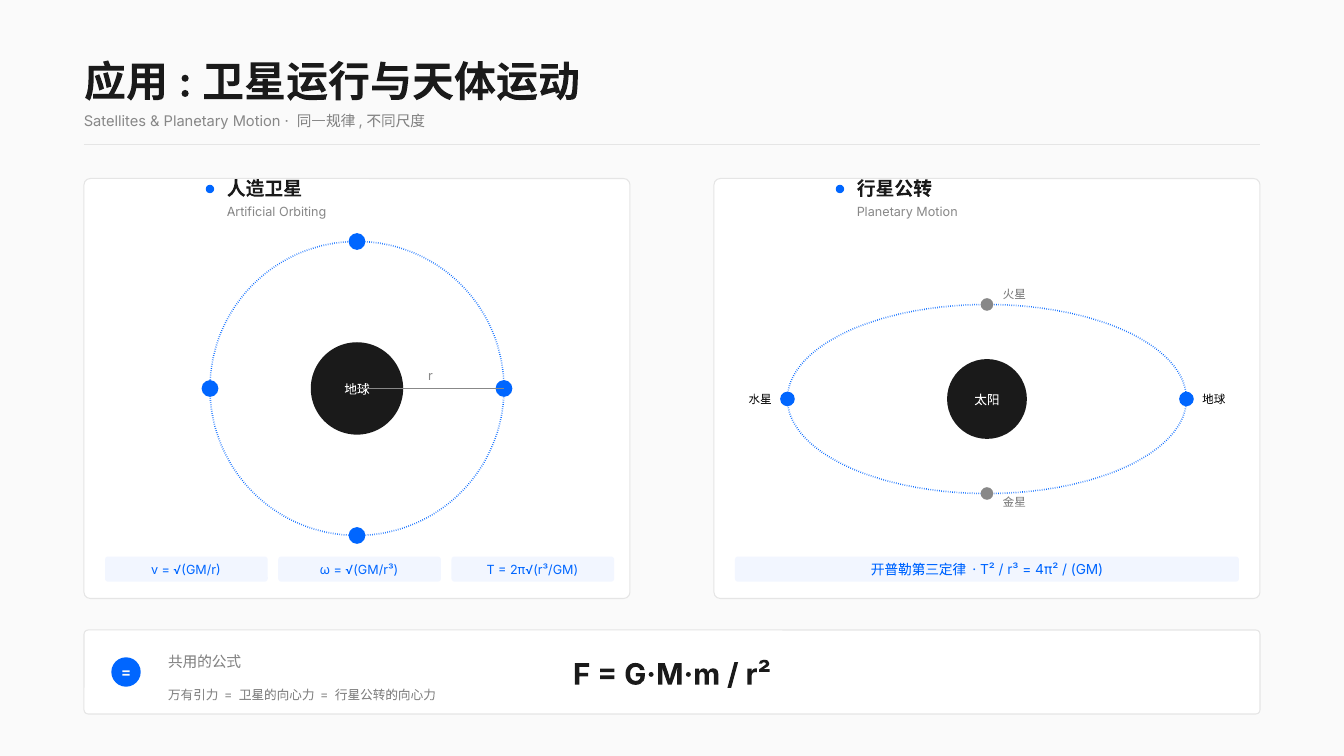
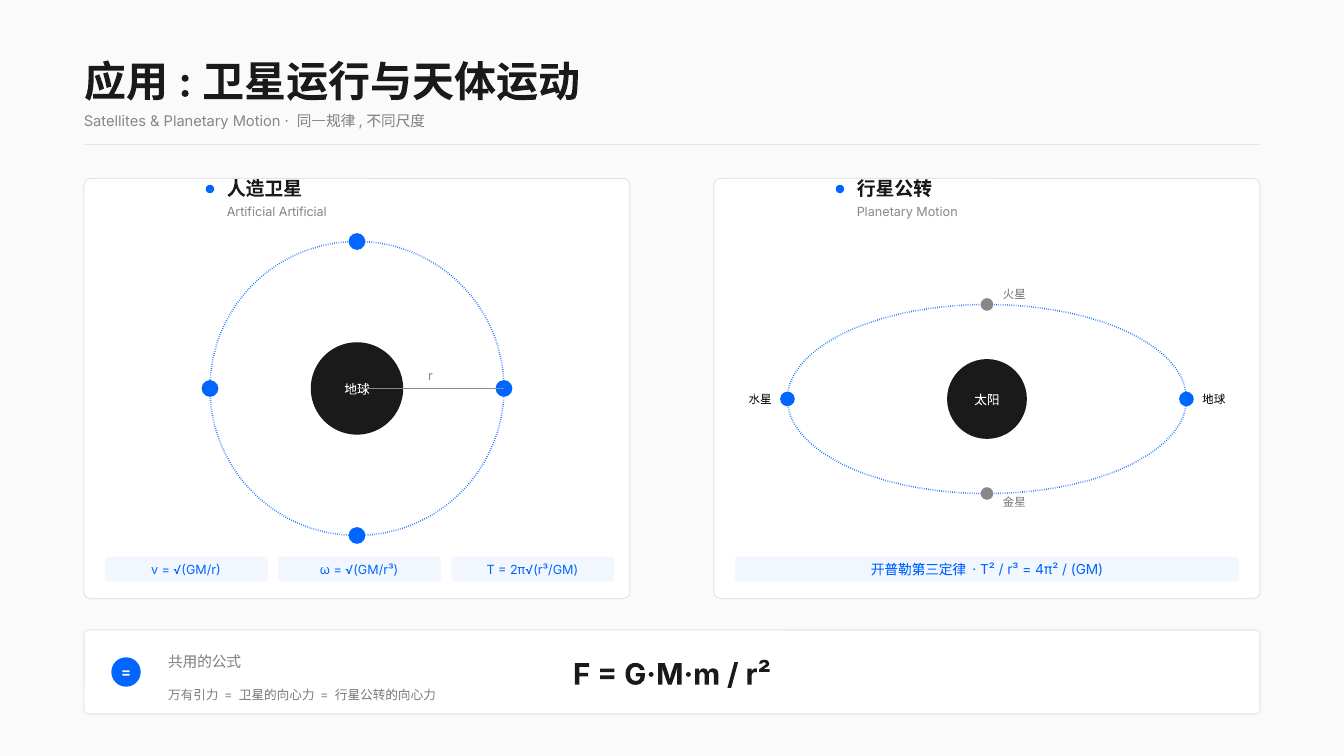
Orbiting at (303, 212): Orbiting -> Artificial
